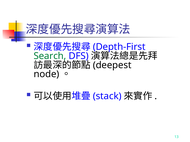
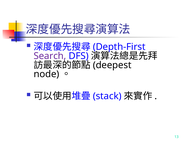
Search colour: green -> purple
